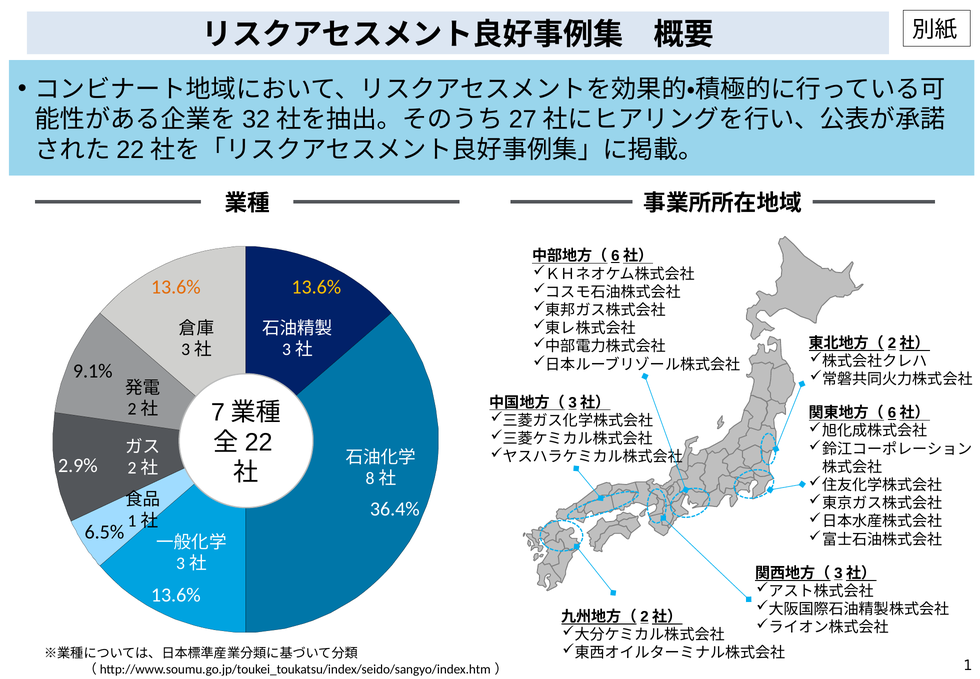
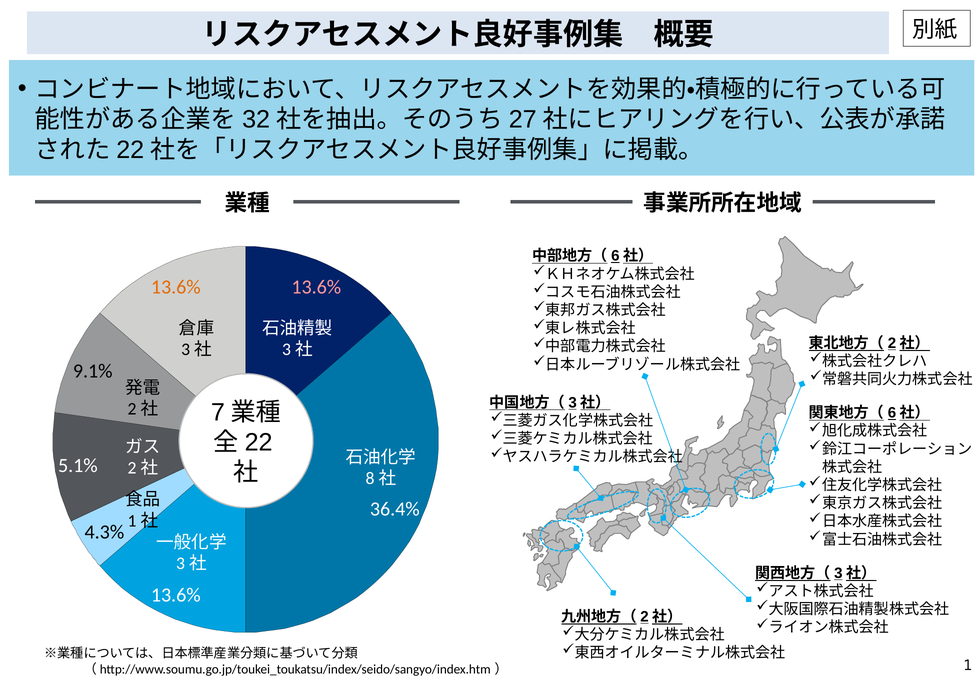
13.6% at (316, 287) colour: yellow -> pink
2.9%: 2.9% -> 5.1%
6.5%: 6.5% -> 4.3%
